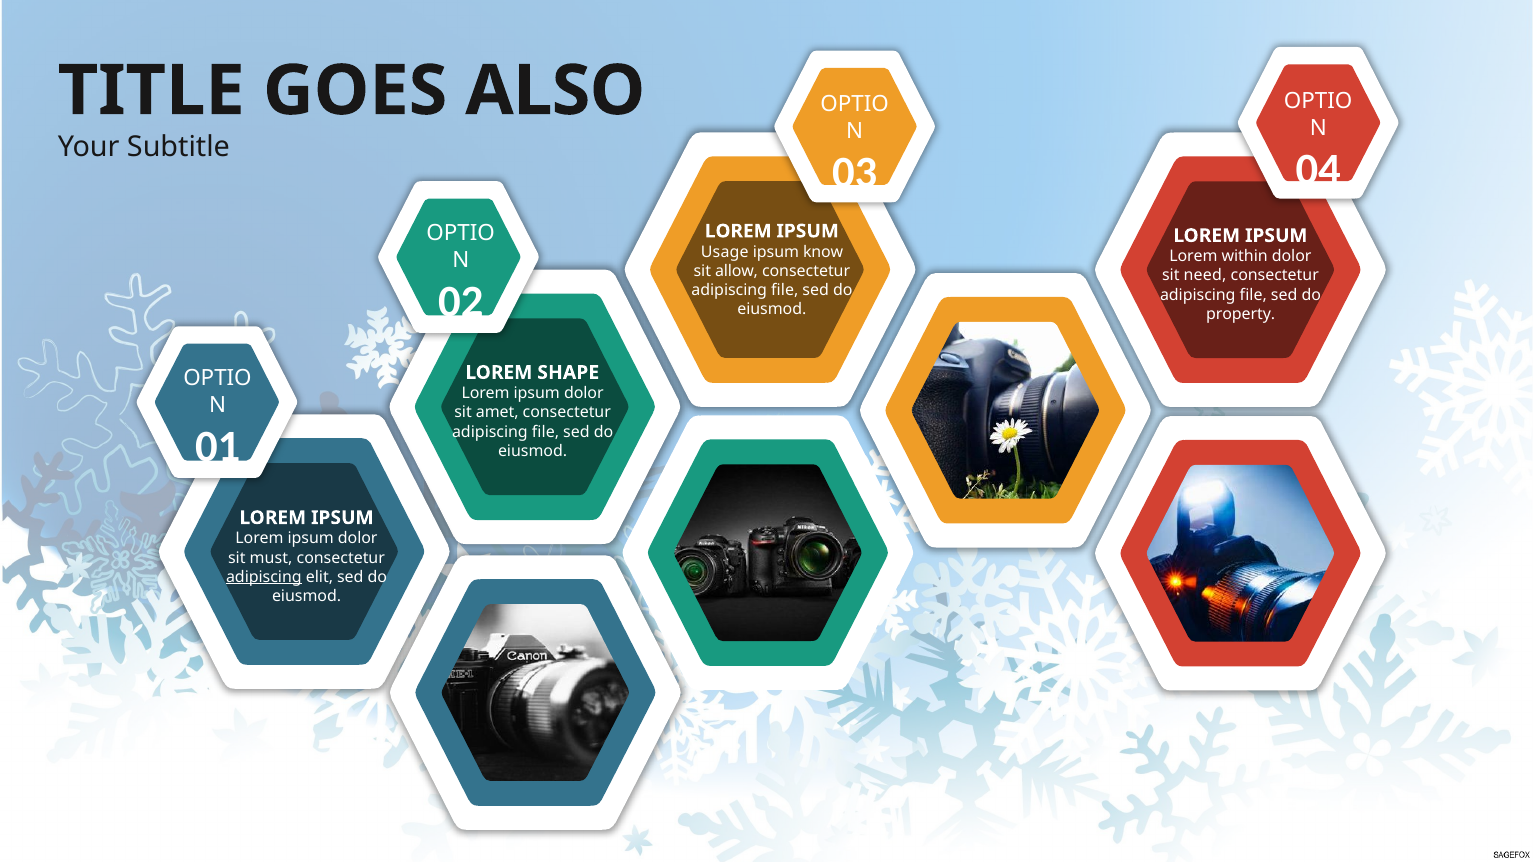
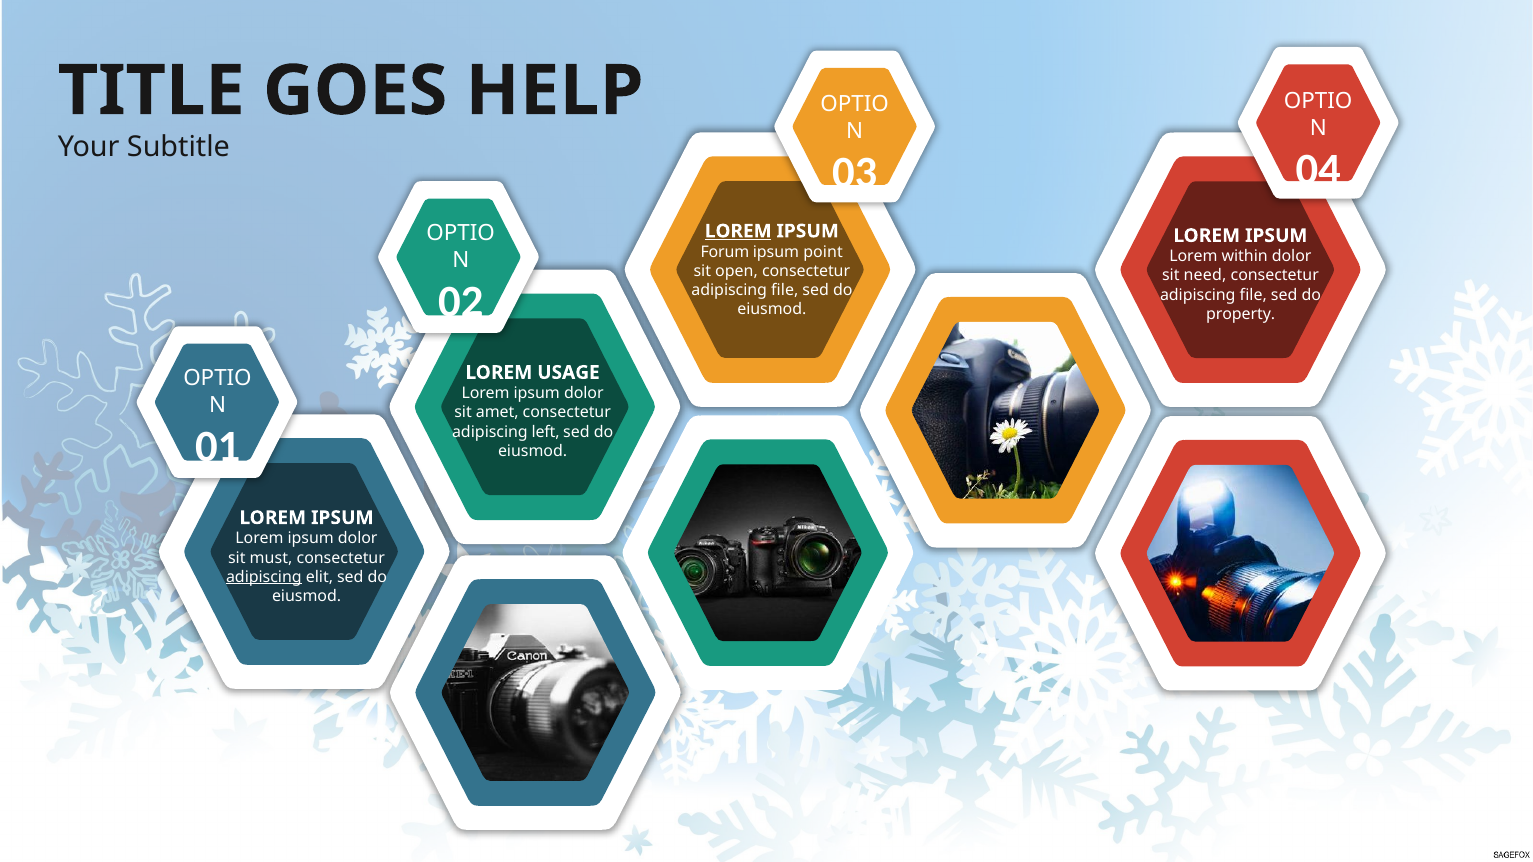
ALSO: ALSO -> HELP
LOREM at (738, 231) underline: none -> present
Usage: Usage -> Forum
know: know -> point
allow: allow -> open
SHAPE: SHAPE -> USAGE
file at (545, 432): file -> left
